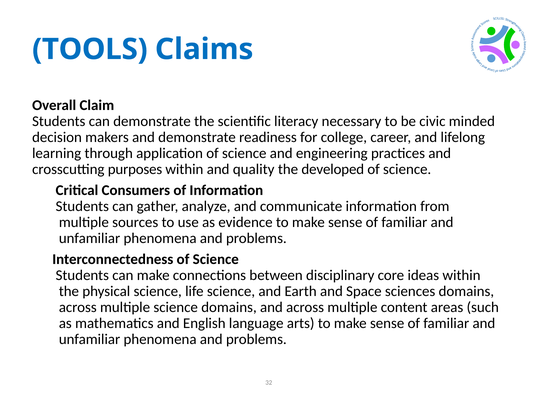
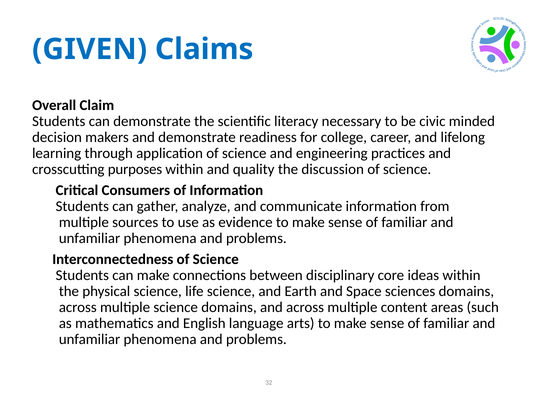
TOOLS: TOOLS -> GIVEN
developed: developed -> discussion
